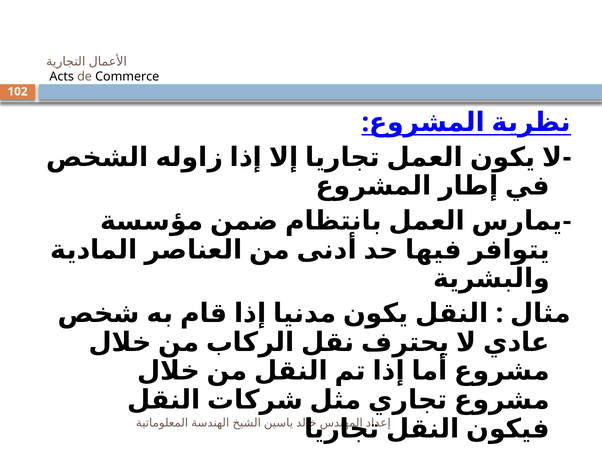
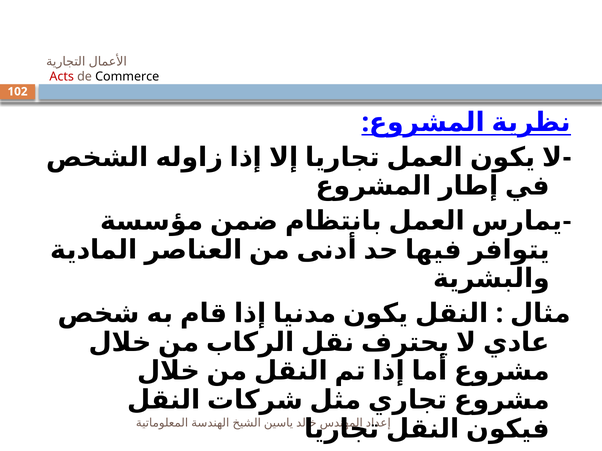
Acts colour: black -> red
